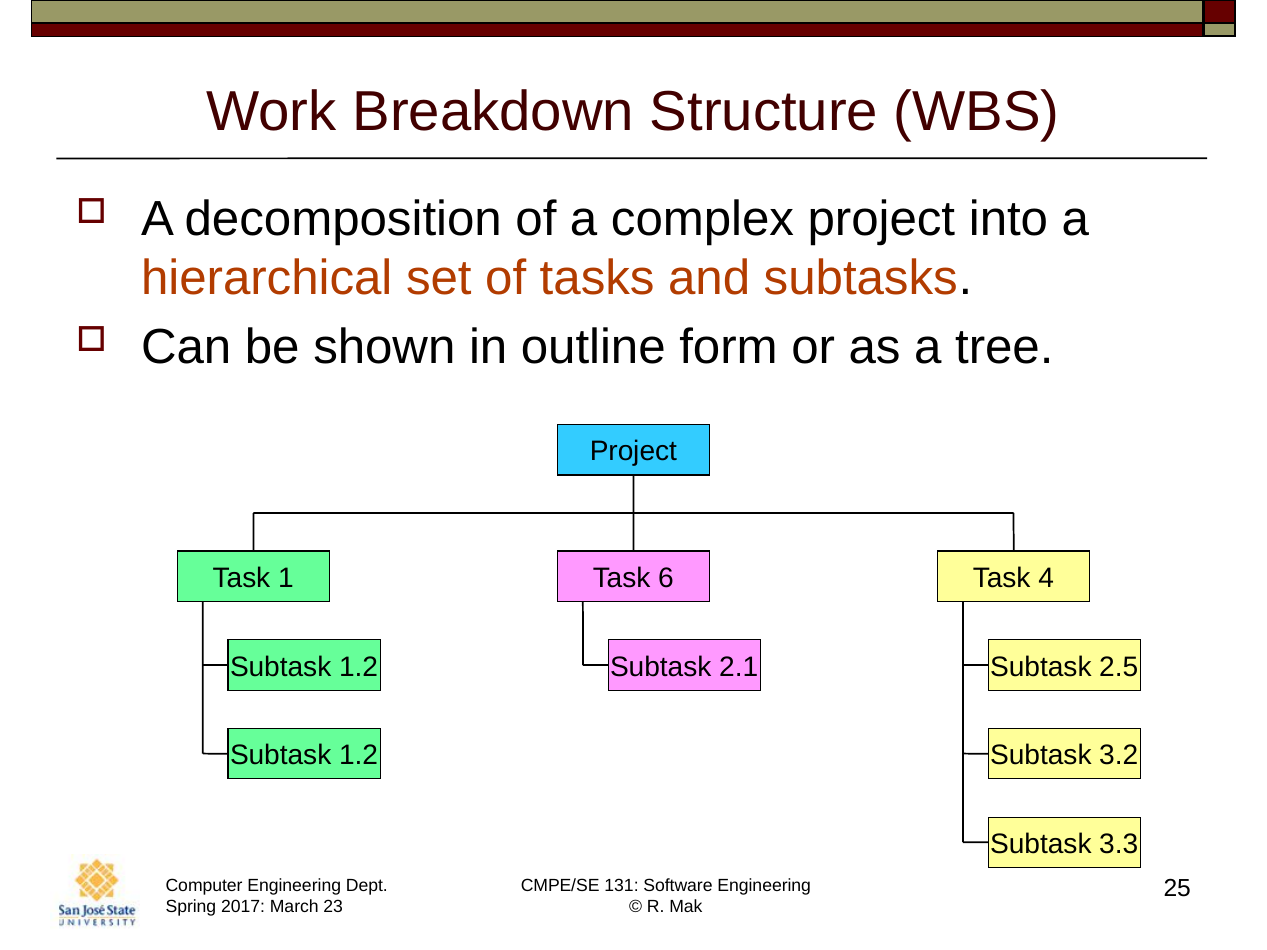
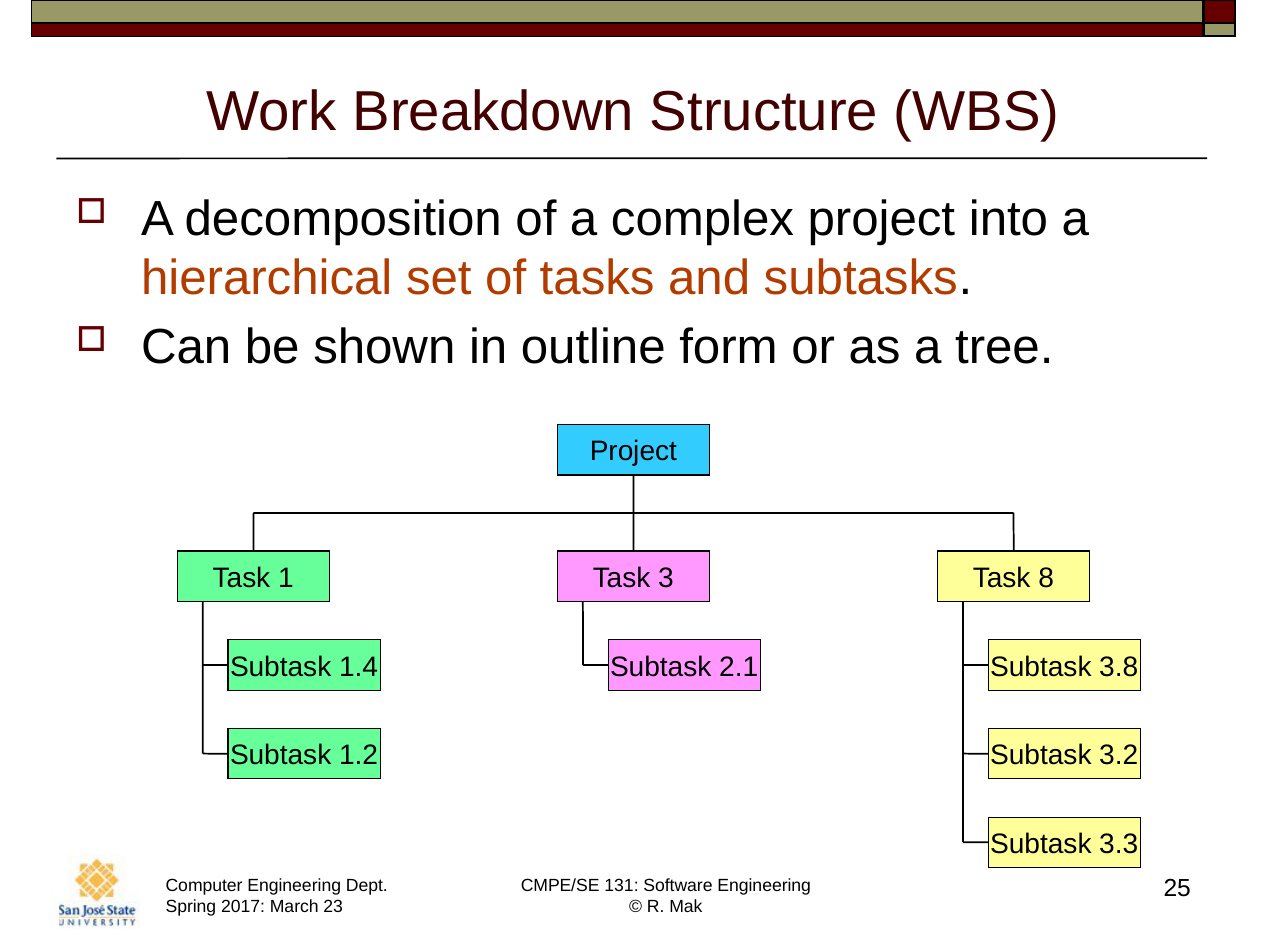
6: 6 -> 3
4: 4 -> 8
1.2 at (359, 667): 1.2 -> 1.4
2.5: 2.5 -> 3.8
